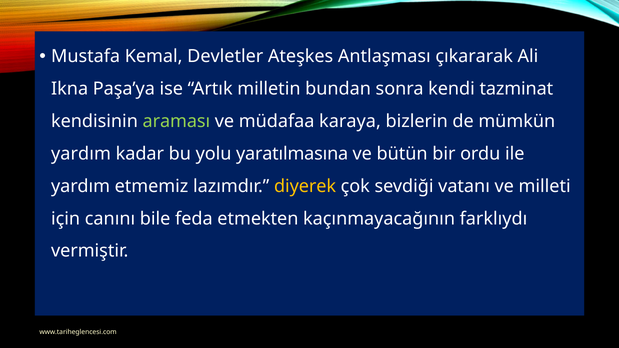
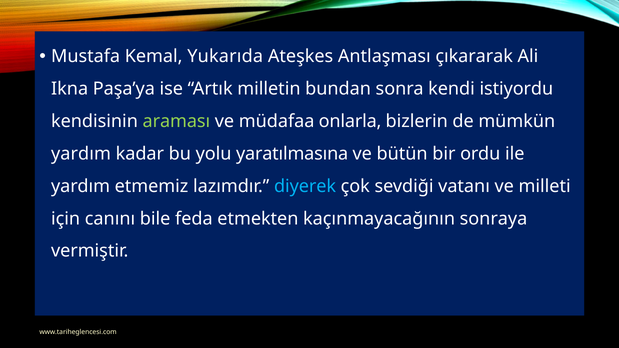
Devletler: Devletler -> Yukarıda
tazminat: tazminat -> istiyordu
karaya: karaya -> onlarla
diyerek colour: yellow -> light blue
farklıydı: farklıydı -> sonraya
